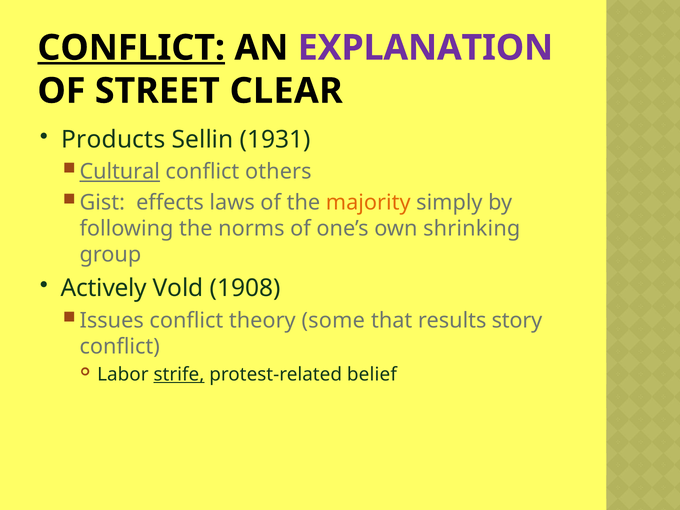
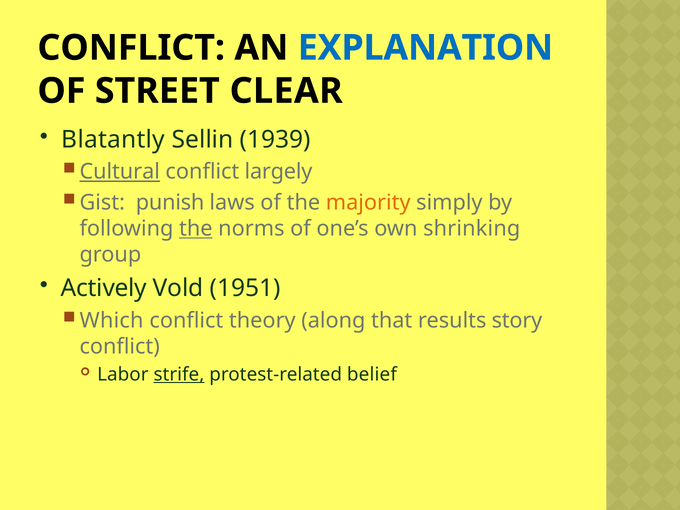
CONFLICT at (131, 48) underline: present -> none
EXPLANATION colour: purple -> blue
Products: Products -> Blatantly
1931: 1931 -> 1939
others: others -> largely
effects: effects -> punish
the at (196, 229) underline: none -> present
1908: 1908 -> 1951
Issues: Issues -> Which
some: some -> along
